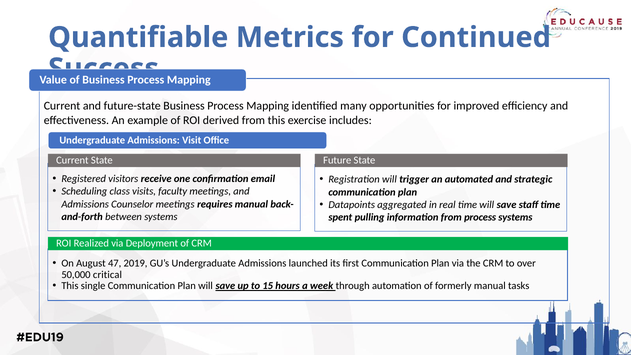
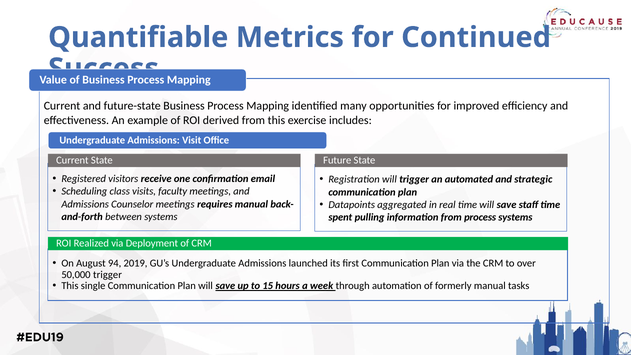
47: 47 -> 94
50,000 critical: critical -> trigger
